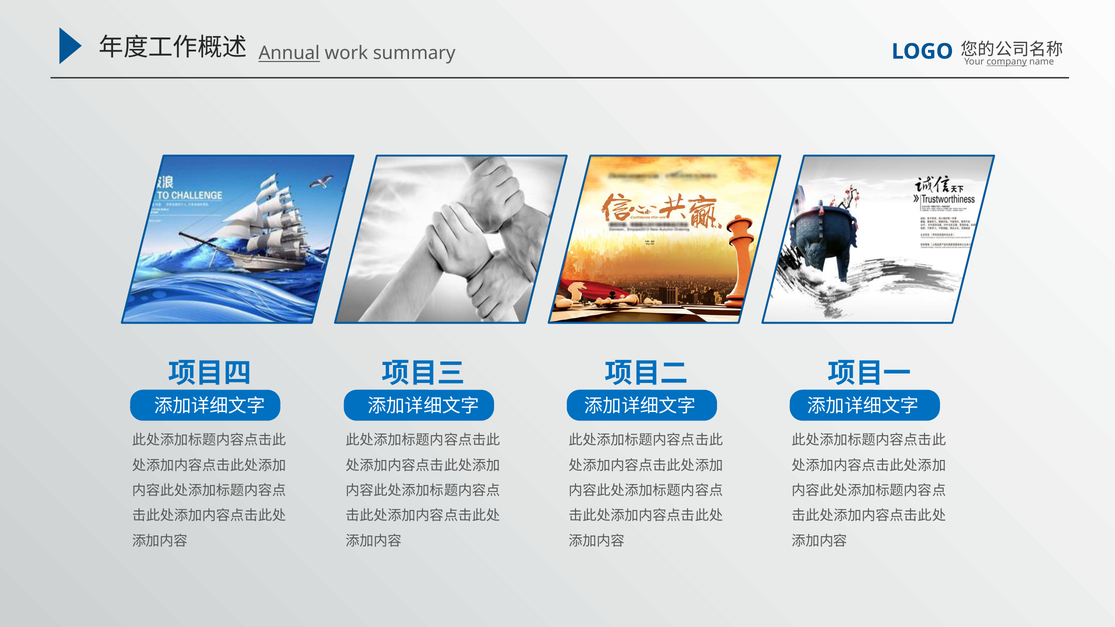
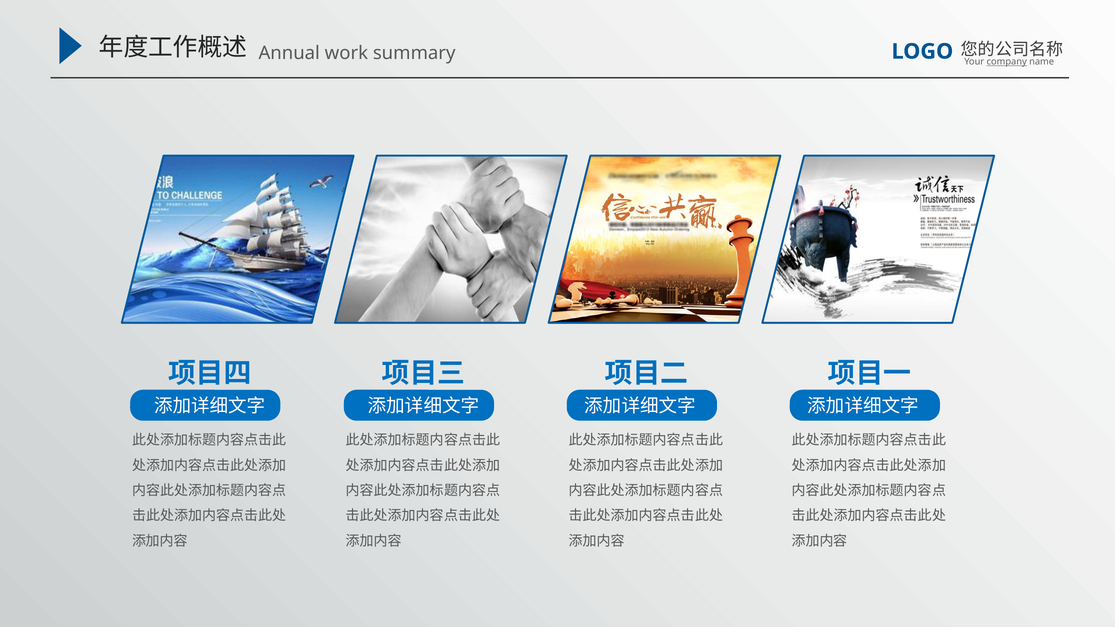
Annual underline: present -> none
